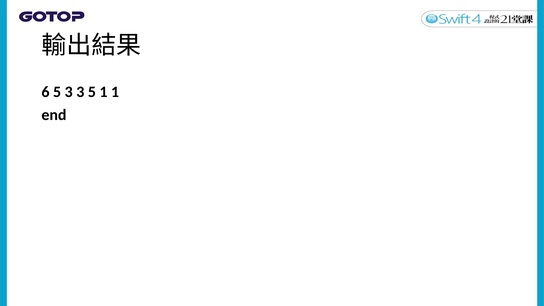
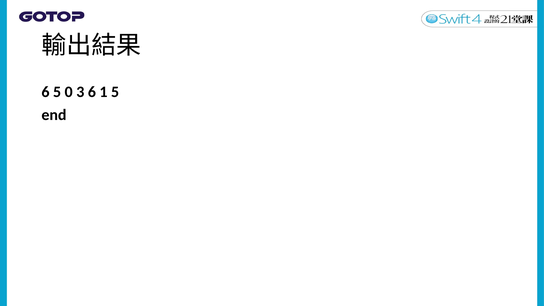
5 3: 3 -> 0
3 5: 5 -> 6
1 1: 1 -> 5
